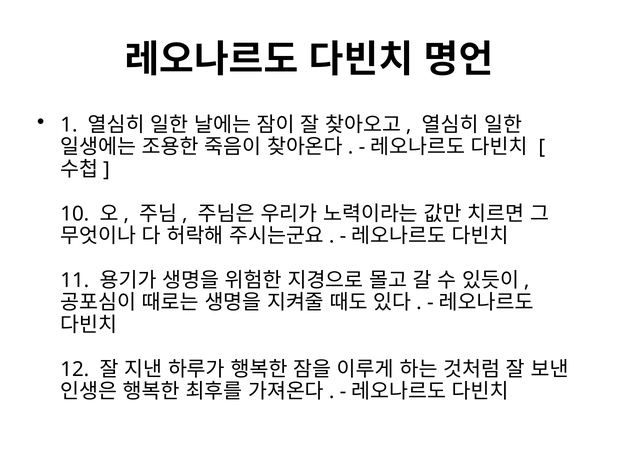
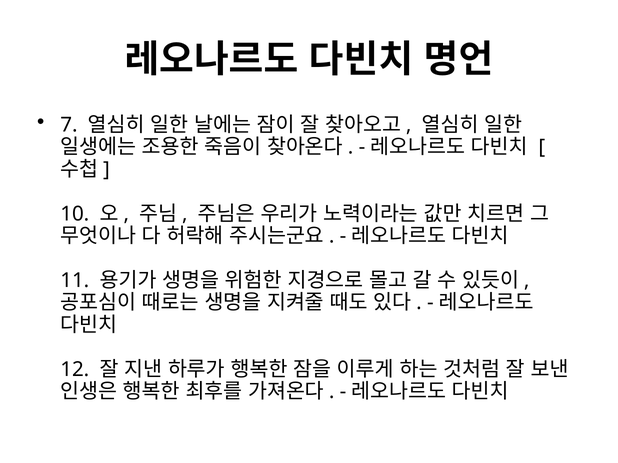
1: 1 -> 7
